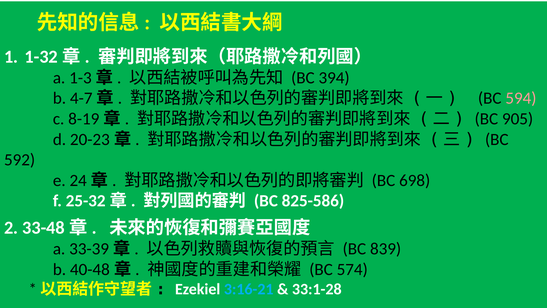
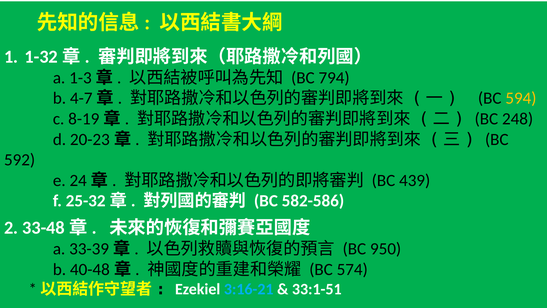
394: 394 -> 794
594 colour: pink -> yellow
905: 905 -> 248
698: 698 -> 439
825-586: 825-586 -> 582-586
839: 839 -> 950
33:1-28: 33:1-28 -> 33:1-51
